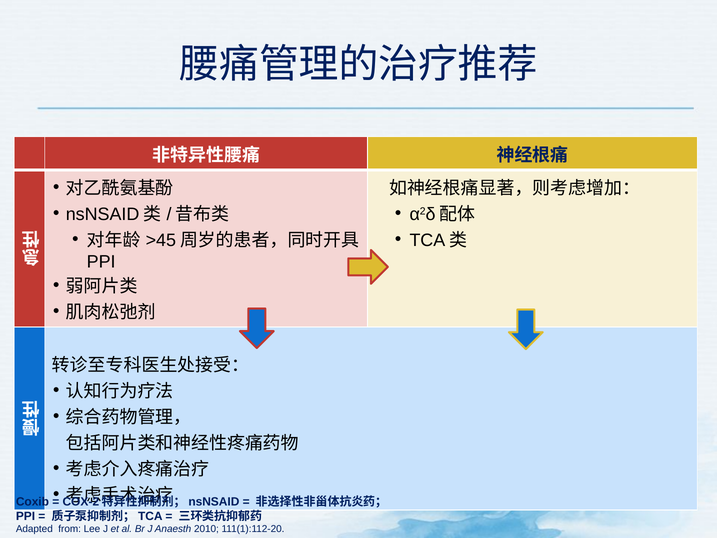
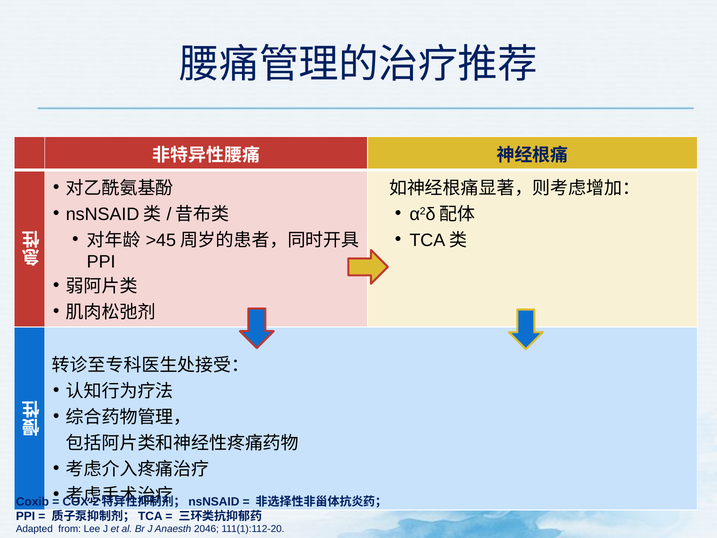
2010: 2010 -> 2046
